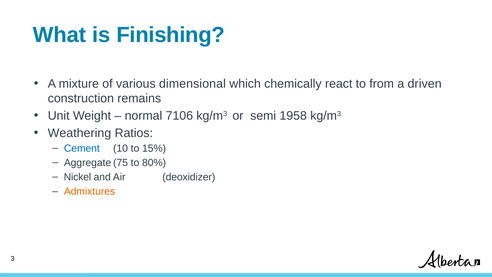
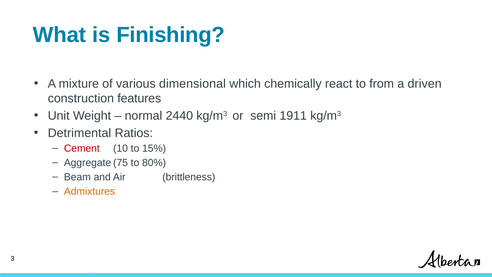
remains: remains -> features
7106: 7106 -> 2440
1958: 1958 -> 1911
Weathering: Weathering -> Detrimental
Cement colour: blue -> red
Nickel: Nickel -> Beam
deoxidizer: deoxidizer -> brittleness
